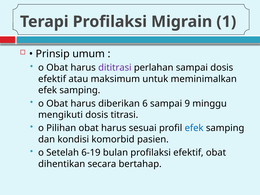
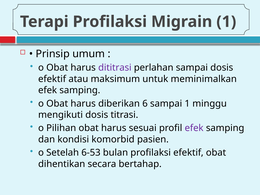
sampai 9: 9 -> 1
efek at (194, 128) colour: blue -> purple
6-19: 6-19 -> 6-53
